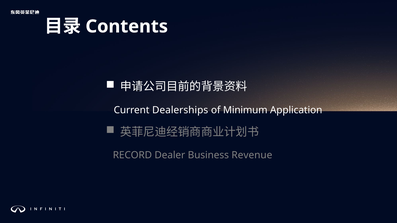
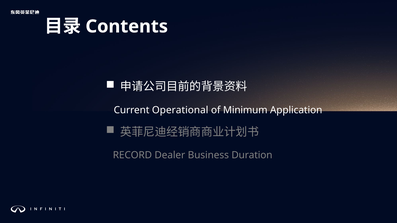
Dealerships: Dealerships -> Operational
Revenue: Revenue -> Duration
